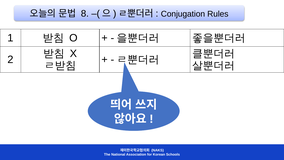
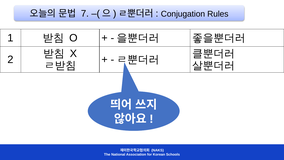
8: 8 -> 7
